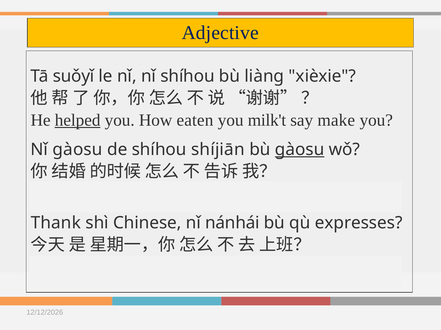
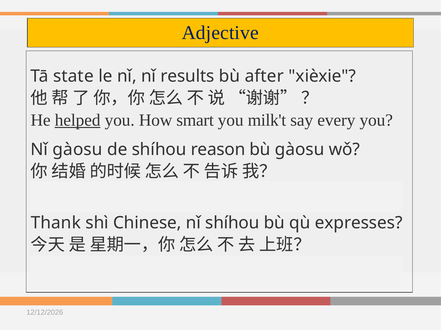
suǒyǐ: suǒyǐ -> state
nǐ shíhou: shíhou -> results
liàng: liàng -> after
eaten: eaten -> smart
make: make -> every
shíjiān: shíjiān -> reason
gàosu at (300, 150) underline: present -> none
nǐ nánhái: nánhái -> shíhou
